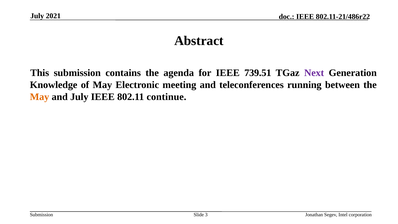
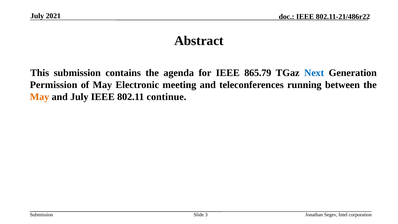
739.51: 739.51 -> 865.79
Next colour: purple -> blue
Knowledge: Knowledge -> Permission
